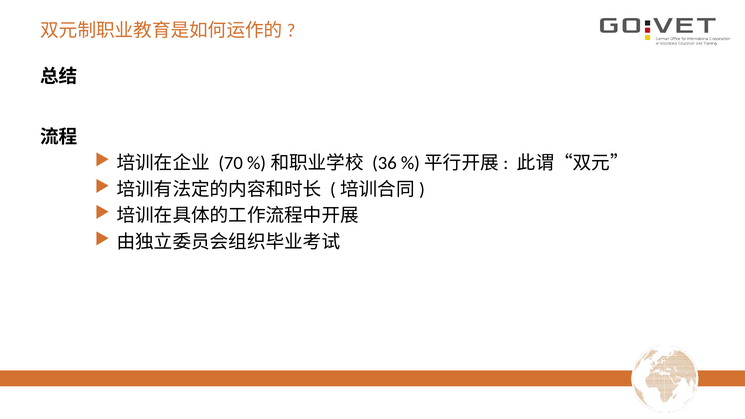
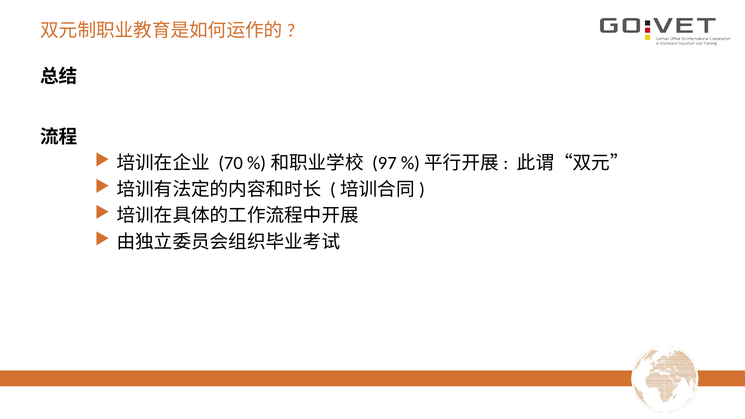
36: 36 -> 97
